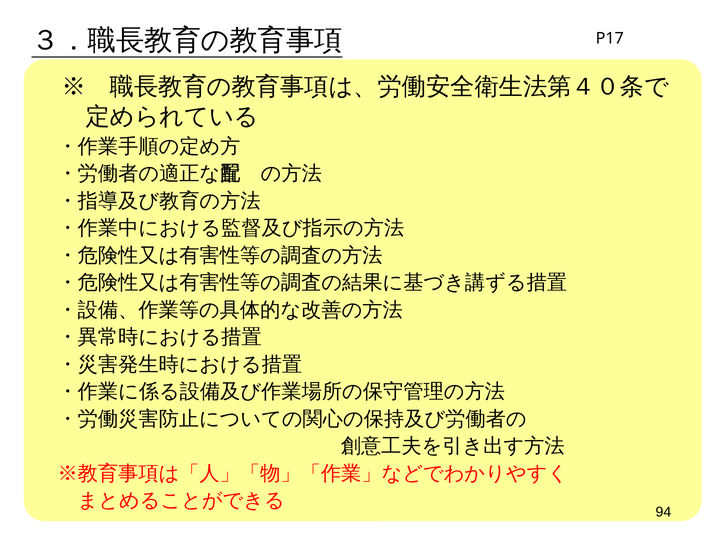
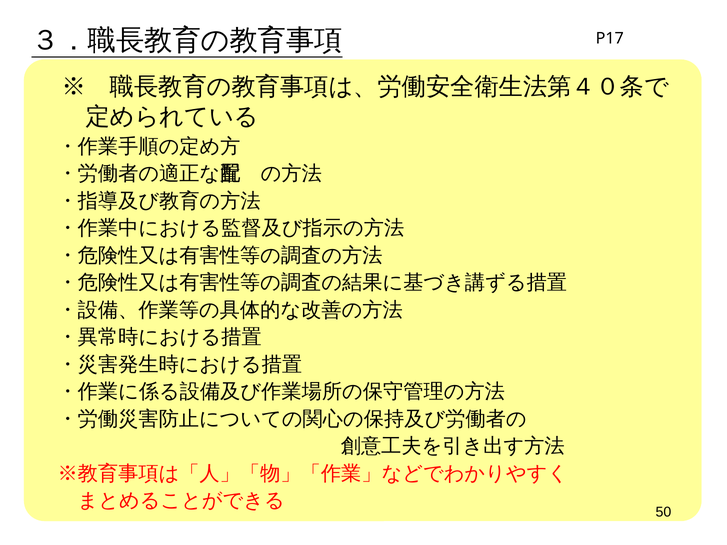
94: 94 -> 50
